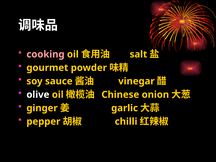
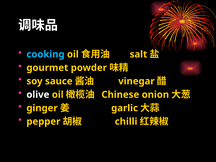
cooking colour: pink -> light blue
